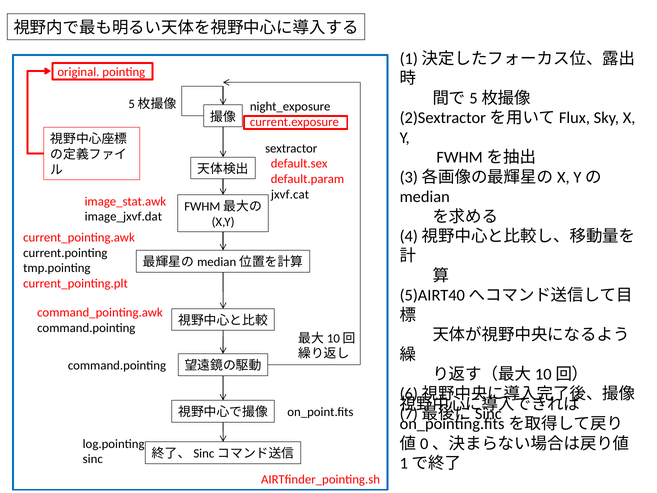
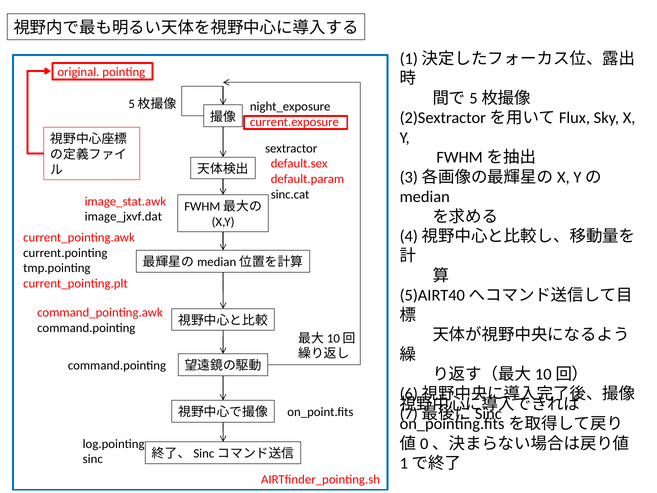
jxvf.cat: jxvf.cat -> sinc.cat
